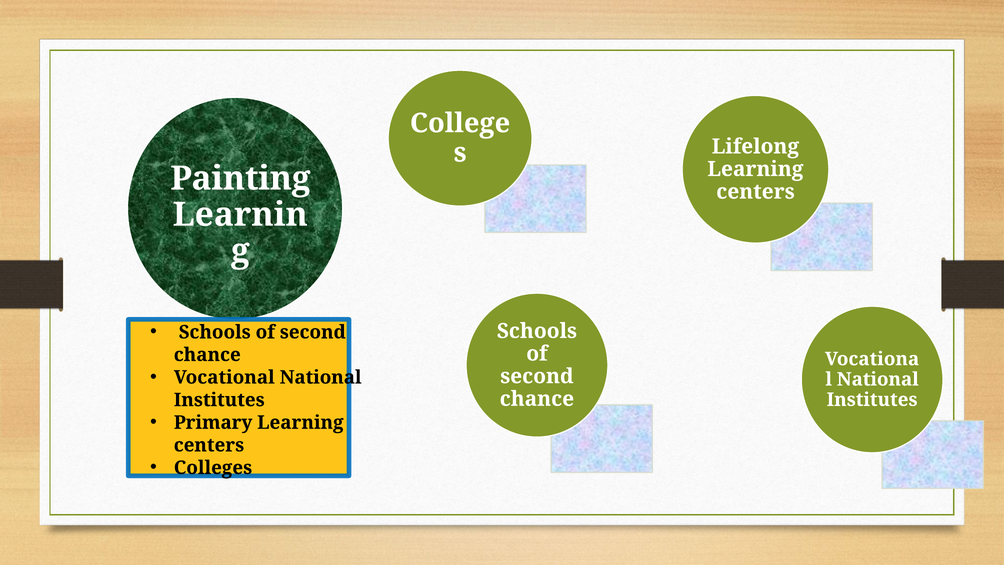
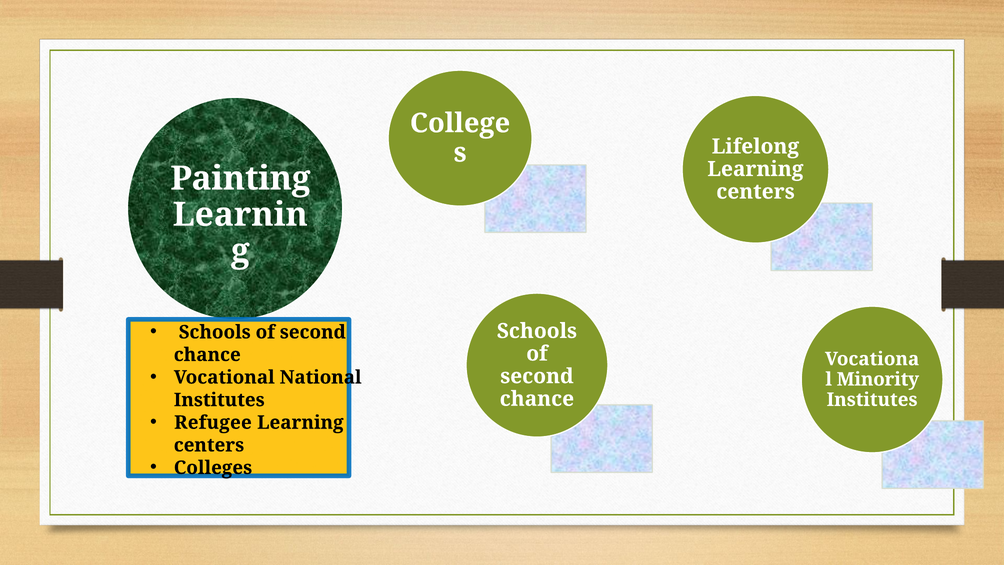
National at (878, 379): National -> Minority
Primary: Primary -> Refugee
